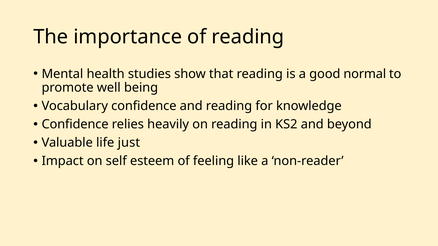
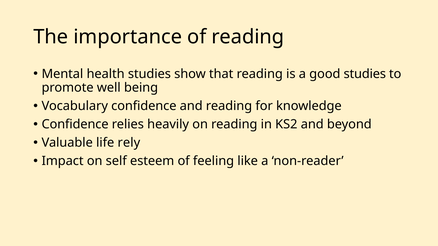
good normal: normal -> studies
just: just -> rely
